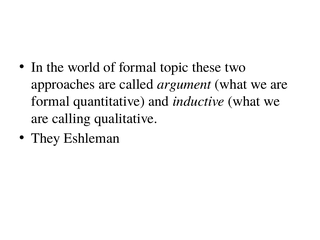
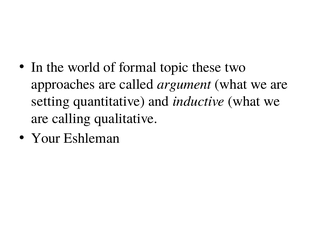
formal at (50, 101): formal -> setting
They: They -> Your
